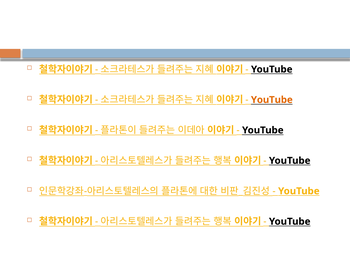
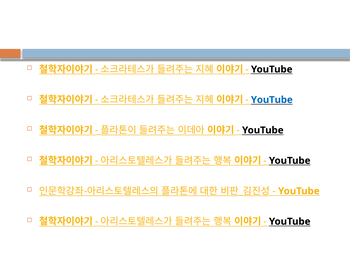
YouTube at (272, 100) colour: orange -> blue
